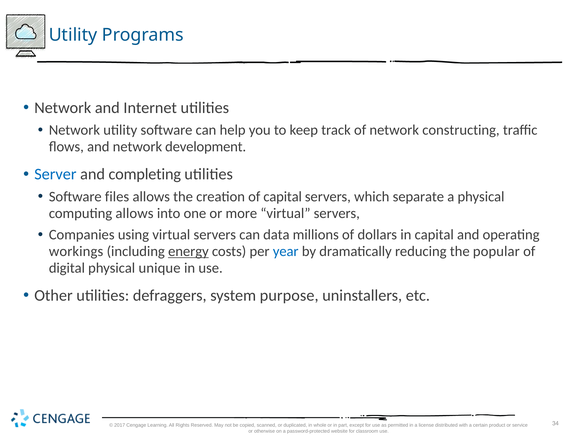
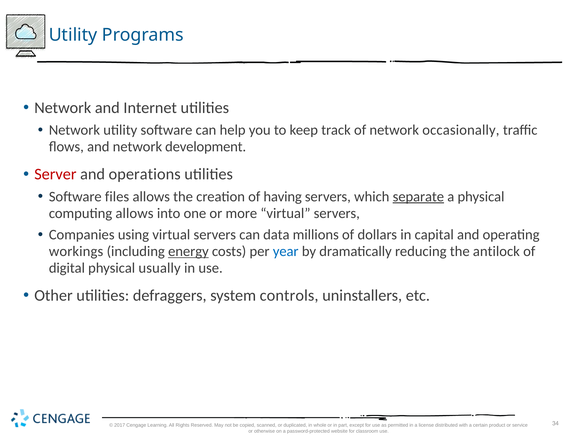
constructing: constructing -> occasionally
Server colour: blue -> red
completing: completing -> operations
of capital: capital -> having
separate underline: none -> present
popular: popular -> antilock
unique: unique -> usually
purpose: purpose -> controls
